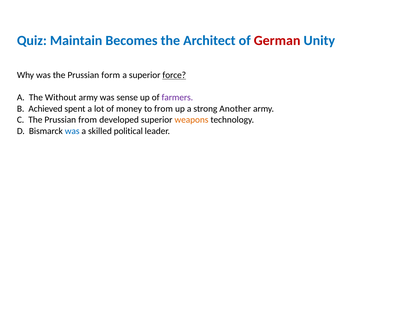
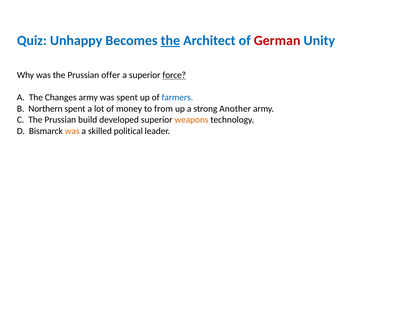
Maintain: Maintain -> Unhappy
the at (170, 41) underline: none -> present
form: form -> offer
Without: Without -> Changes
was sense: sense -> spent
farmers colour: purple -> blue
Achieved: Achieved -> Northern
Prussian from: from -> build
was at (72, 131) colour: blue -> orange
